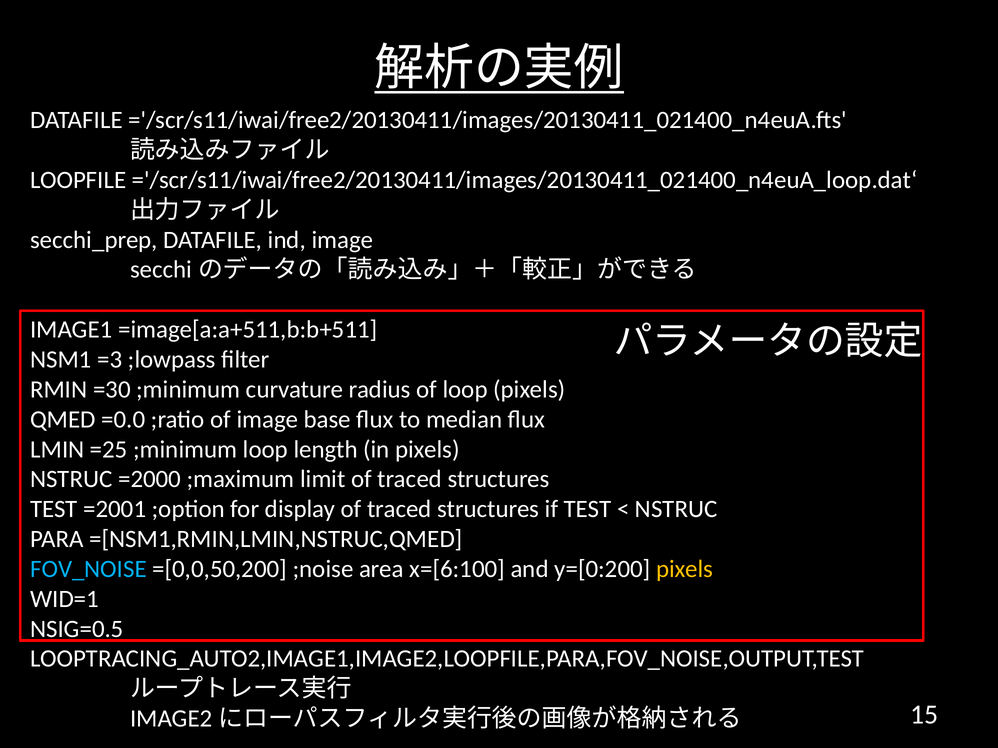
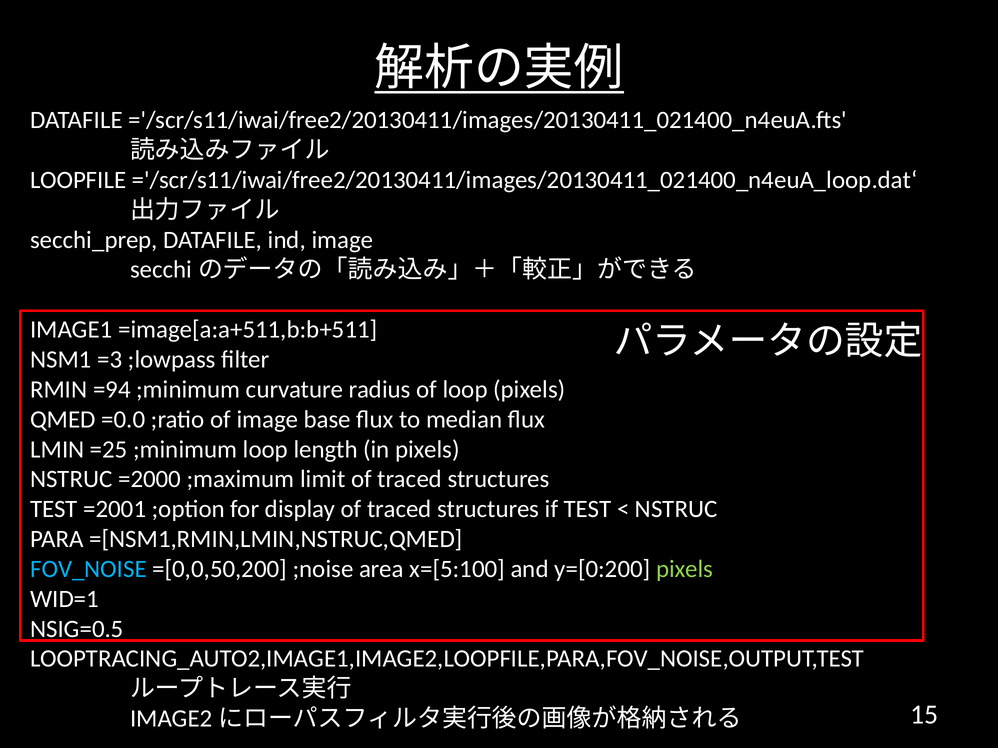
=30: =30 -> =94
x=[6:100: x=[6:100 -> x=[5:100
pixels at (685, 569) colour: yellow -> light green
